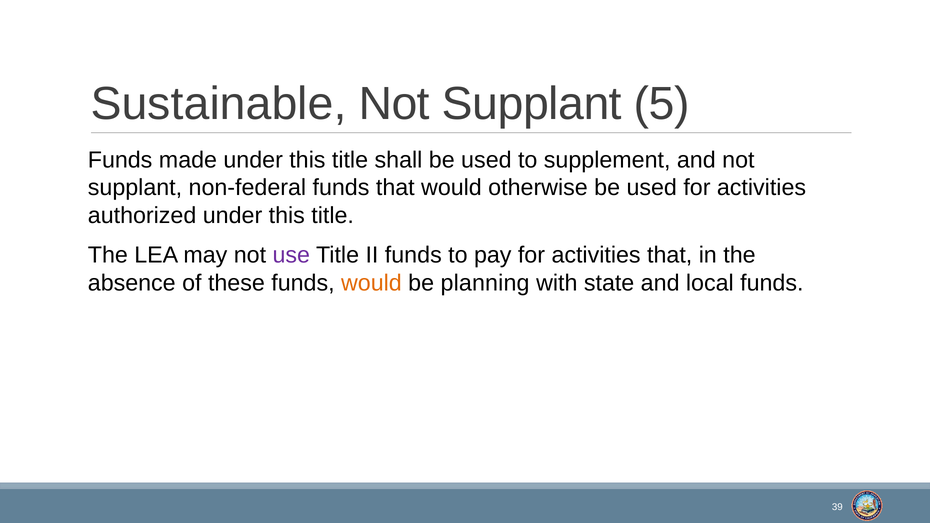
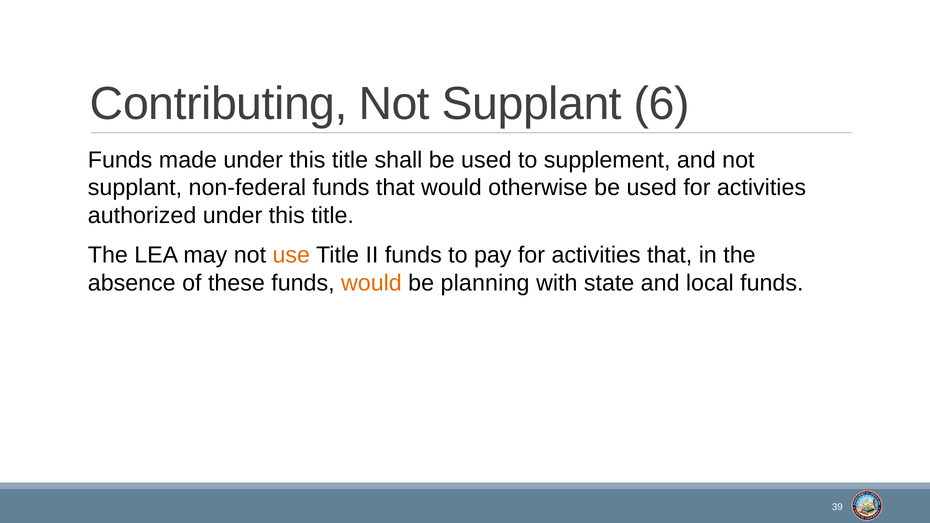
Sustainable: Sustainable -> Contributing
5: 5 -> 6
use colour: purple -> orange
